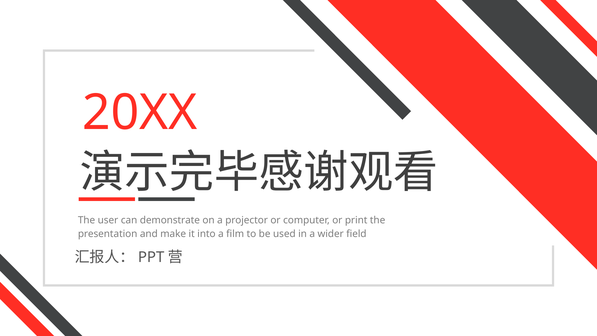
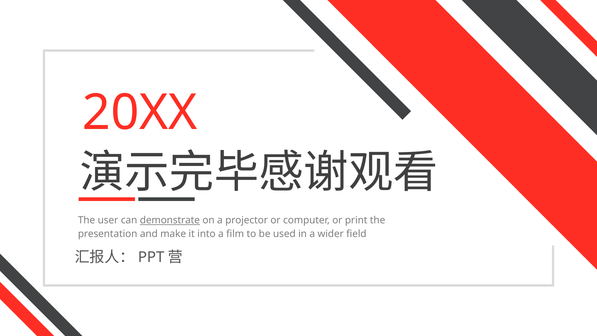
demonstrate underline: none -> present
